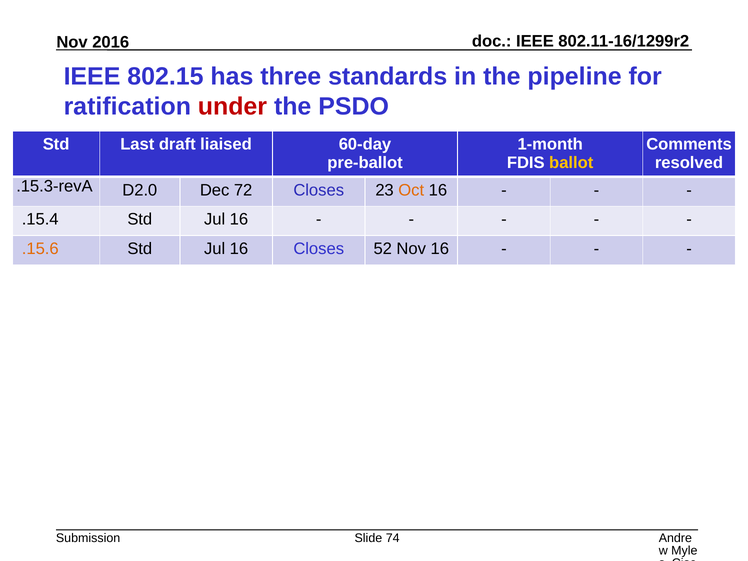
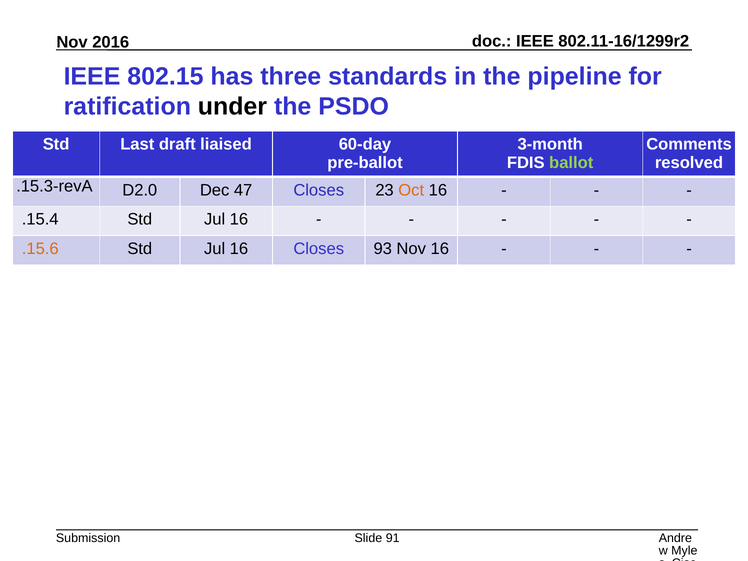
under colour: red -> black
1-month: 1-month -> 3-month
ballot colour: yellow -> light green
72: 72 -> 47
52: 52 -> 93
74: 74 -> 91
